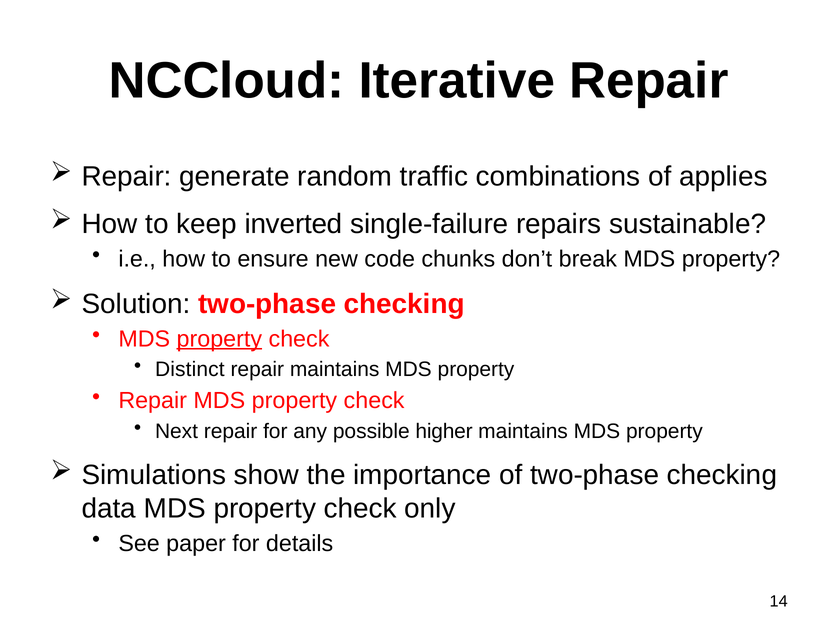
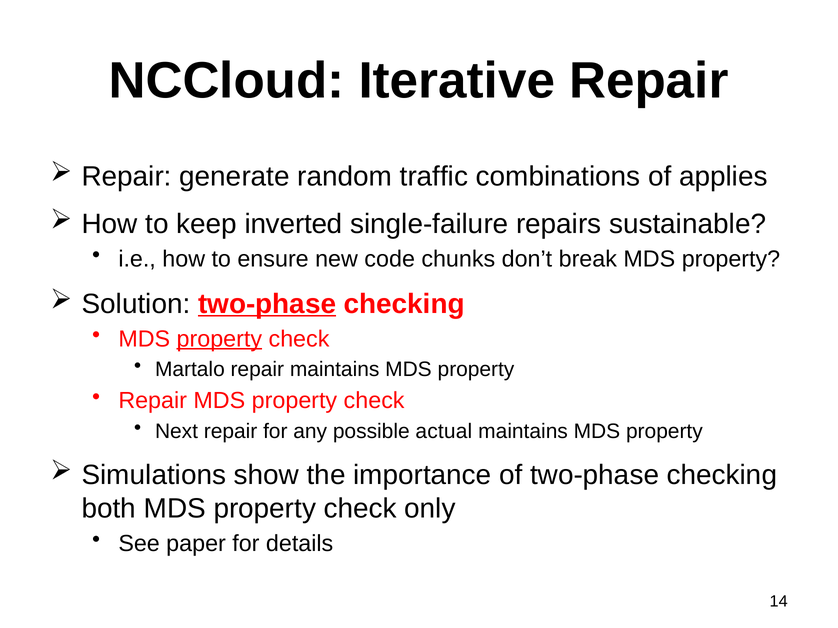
two-phase at (267, 304) underline: none -> present
Distinct: Distinct -> Martalo
higher: higher -> actual
data: data -> both
